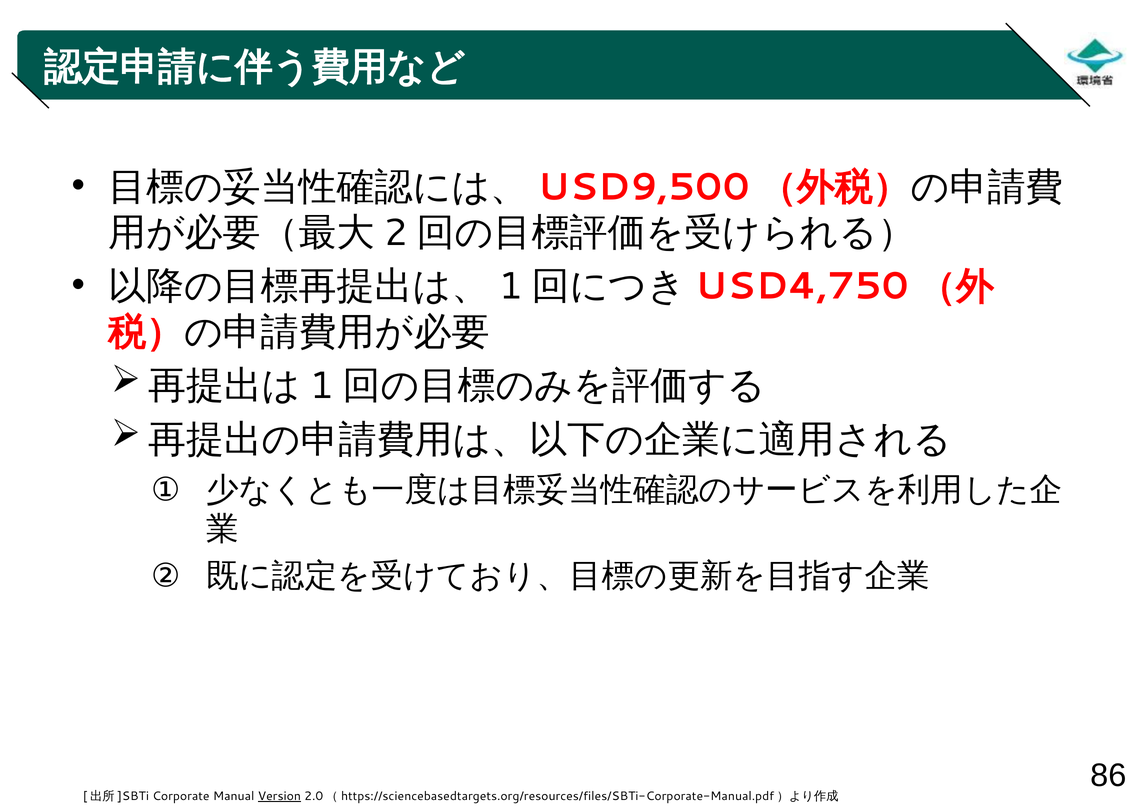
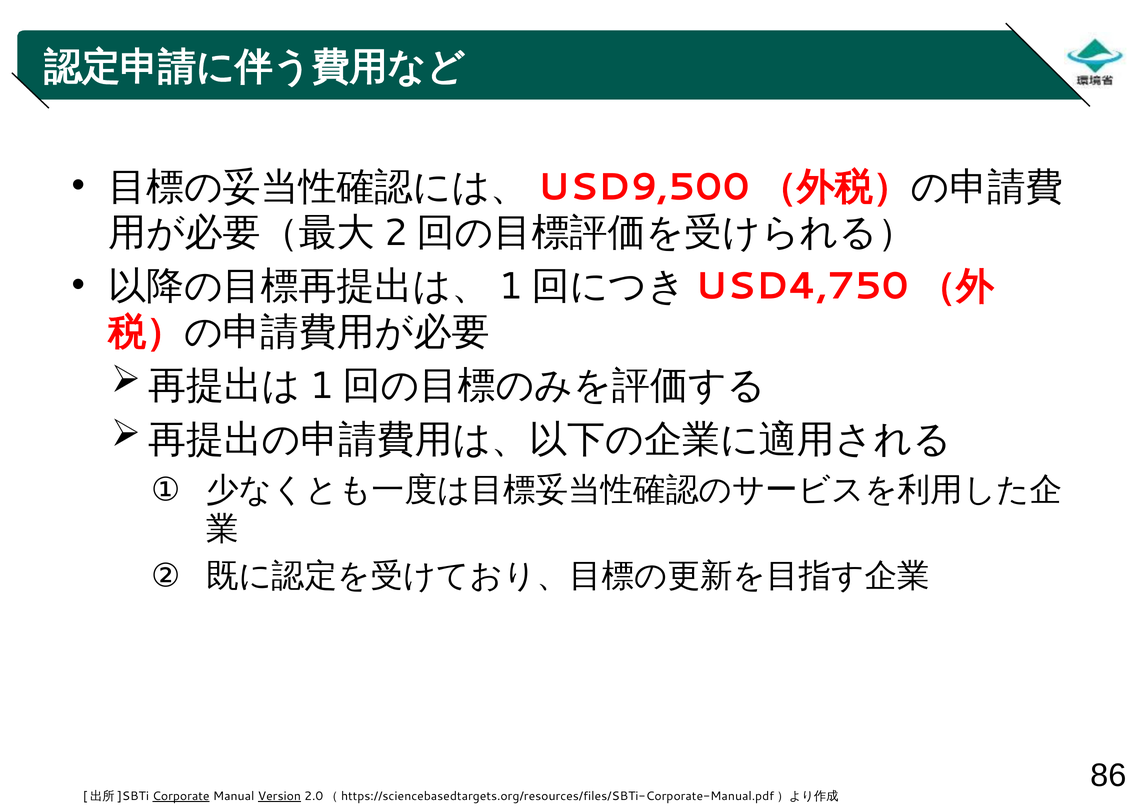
Corporate underline: none -> present
